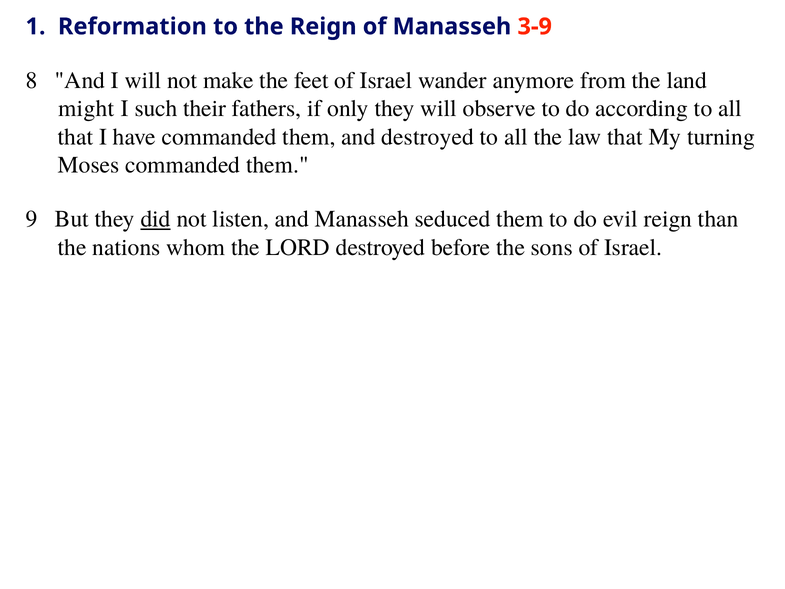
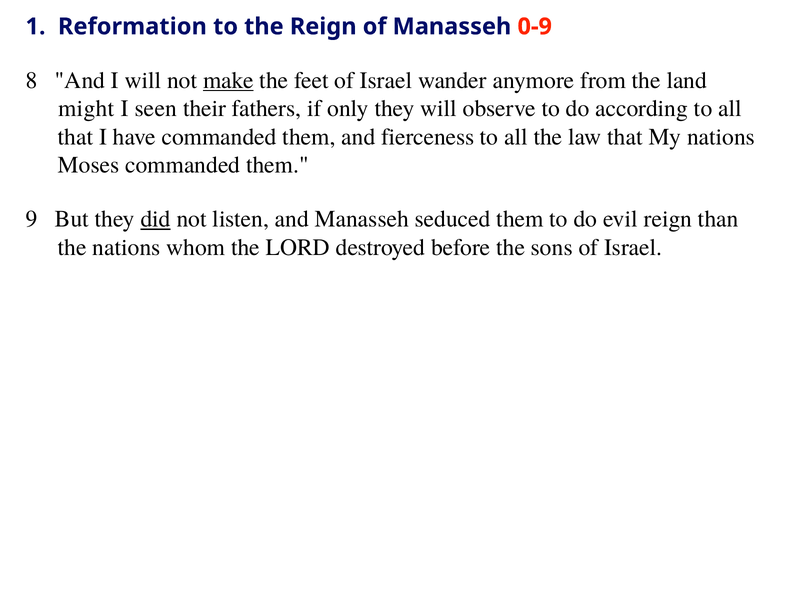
3-9: 3-9 -> 0-9
make underline: none -> present
such: such -> seen
and destroyed: destroyed -> fierceness
My turning: turning -> nations
